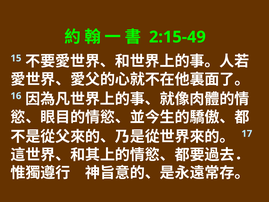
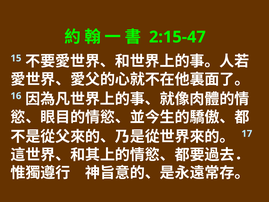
2:15-49: 2:15-49 -> 2:15-47
